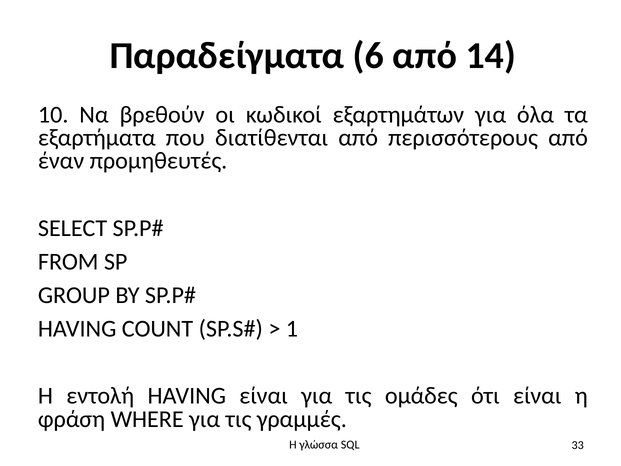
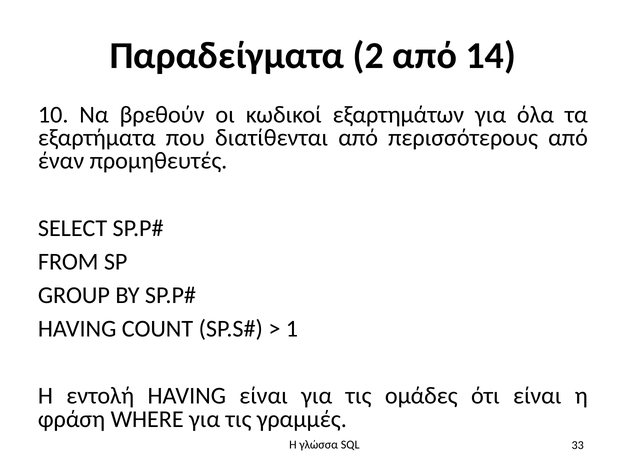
6: 6 -> 2
